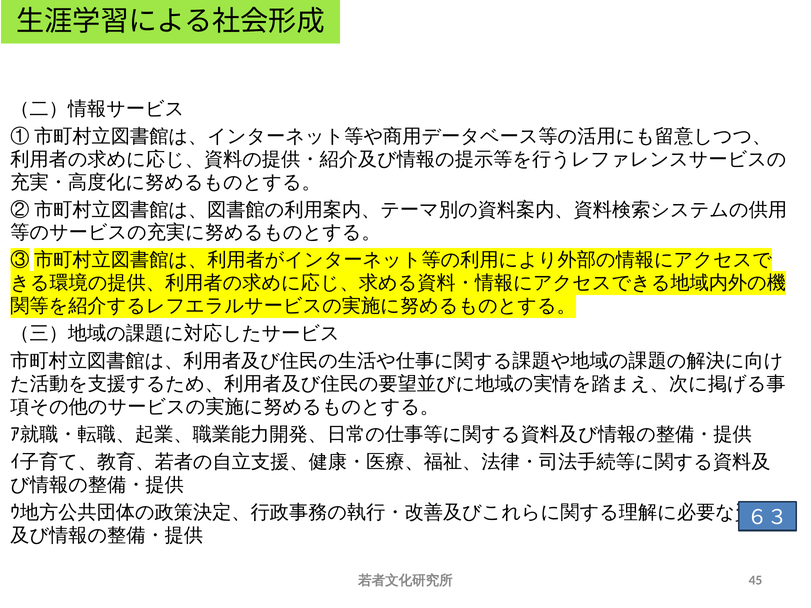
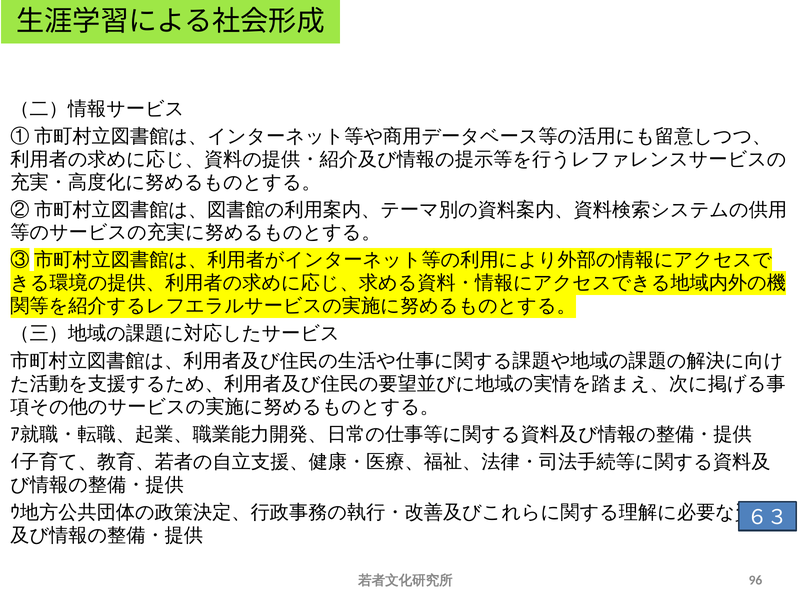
45: 45 -> 96
